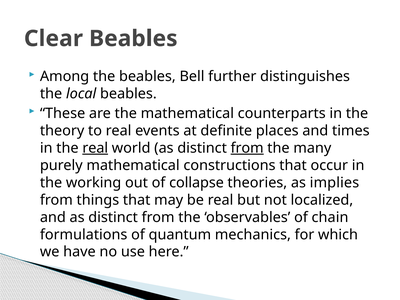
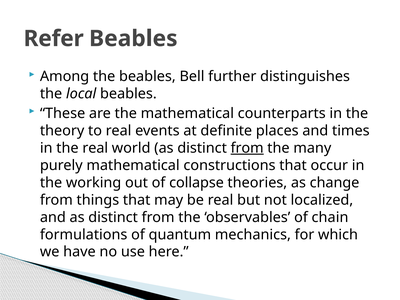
Clear: Clear -> Refer
real at (95, 148) underline: present -> none
implies: implies -> change
